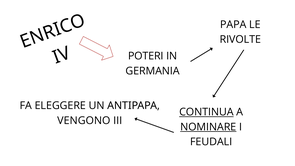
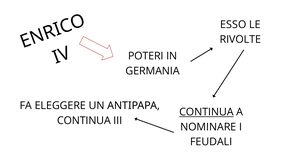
PAPA: PAPA -> ESSO
VENGONO at (84, 121): VENGONO -> CONTINUA
NOMINARE underline: present -> none
